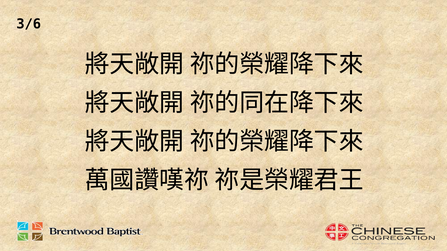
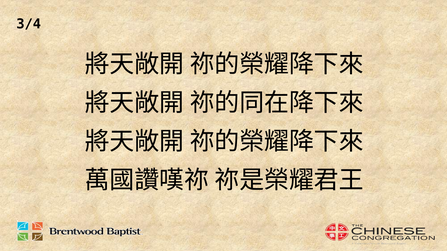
3/6: 3/6 -> 3/4
